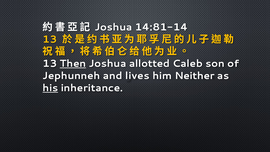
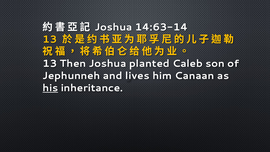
14:81-14: 14:81-14 -> 14:63-14
Then underline: present -> none
allotted: allotted -> planted
Neither: Neither -> Canaan
